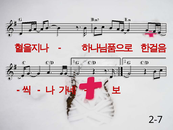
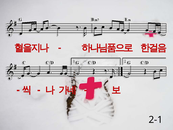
2-7: 2-7 -> 2-1
